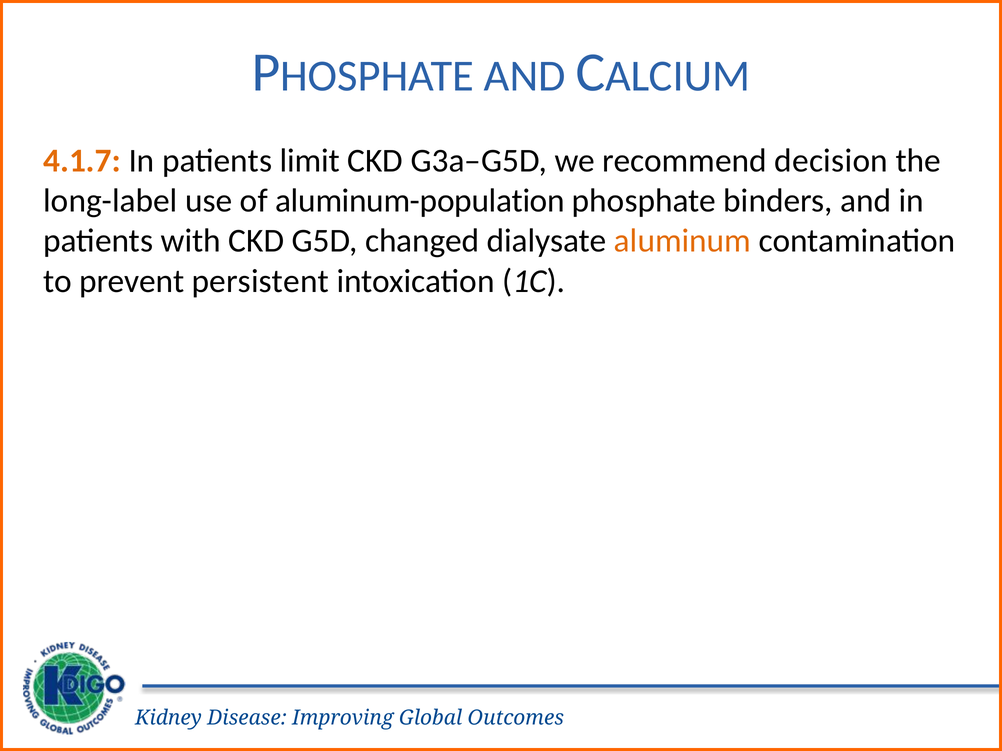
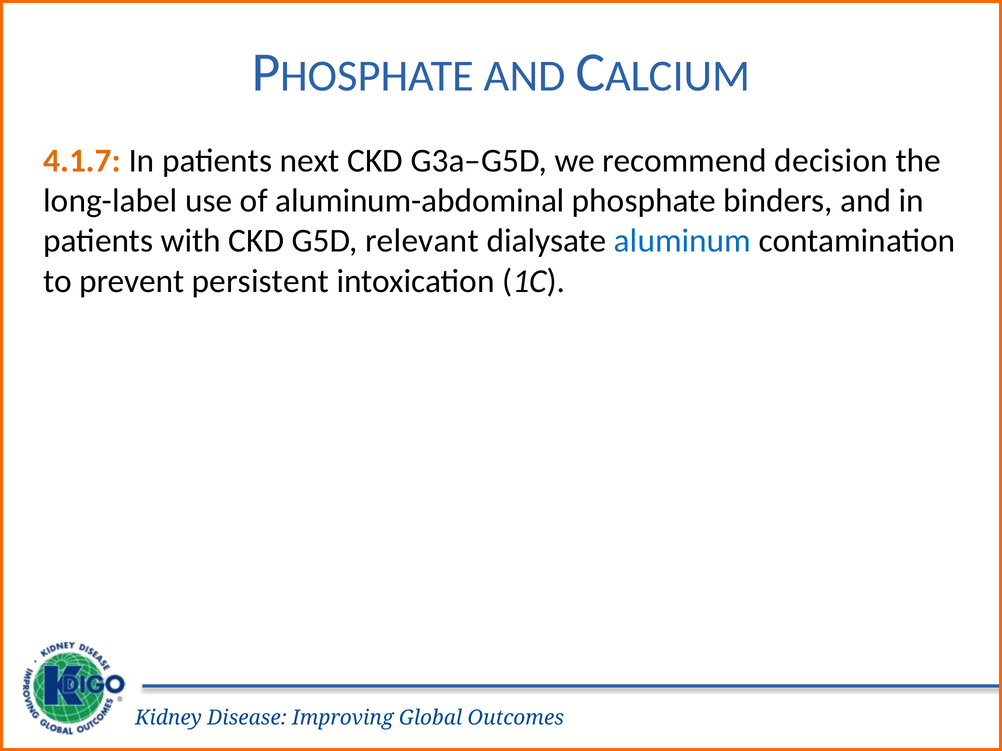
limit: limit -> next
aluminum-population: aluminum-population -> aluminum-abdominal
changed: changed -> relevant
aluminum colour: orange -> blue
